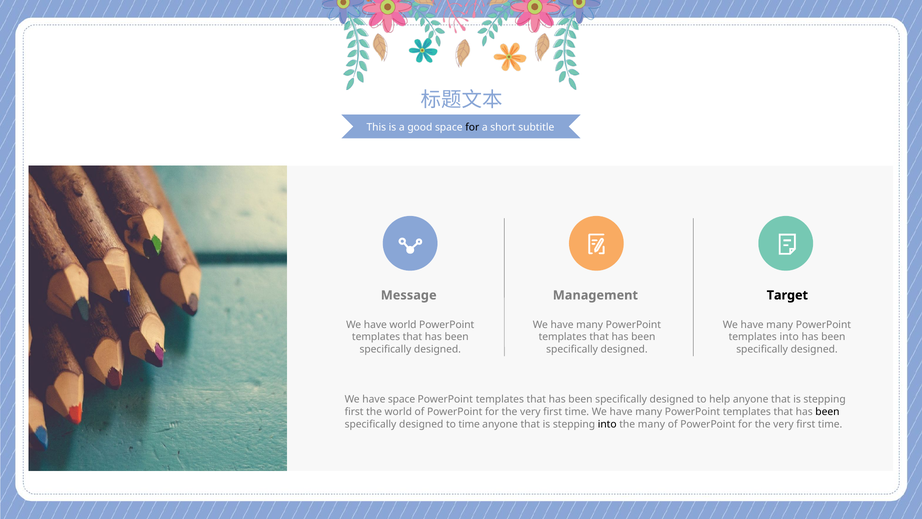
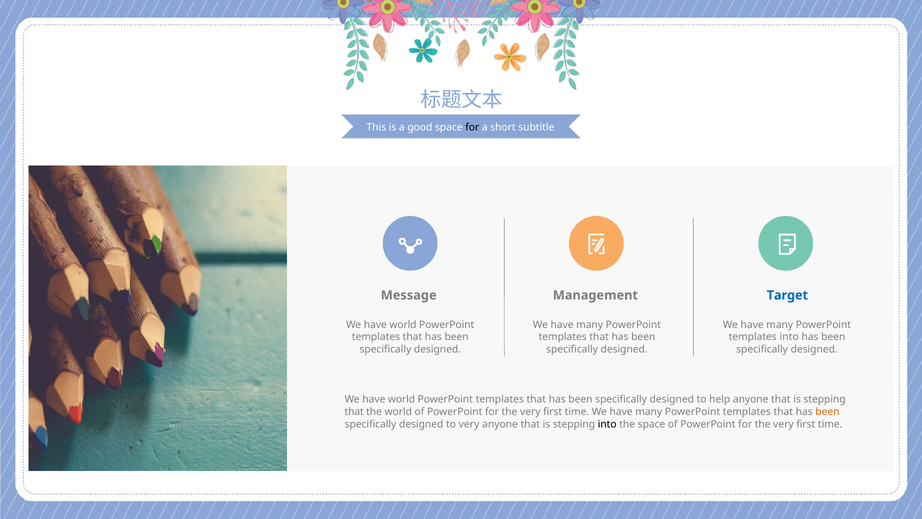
Target colour: black -> blue
space at (402, 399): space -> world
first at (354, 412): first -> that
been at (827, 412) colour: black -> orange
to time: time -> very
the many: many -> space
